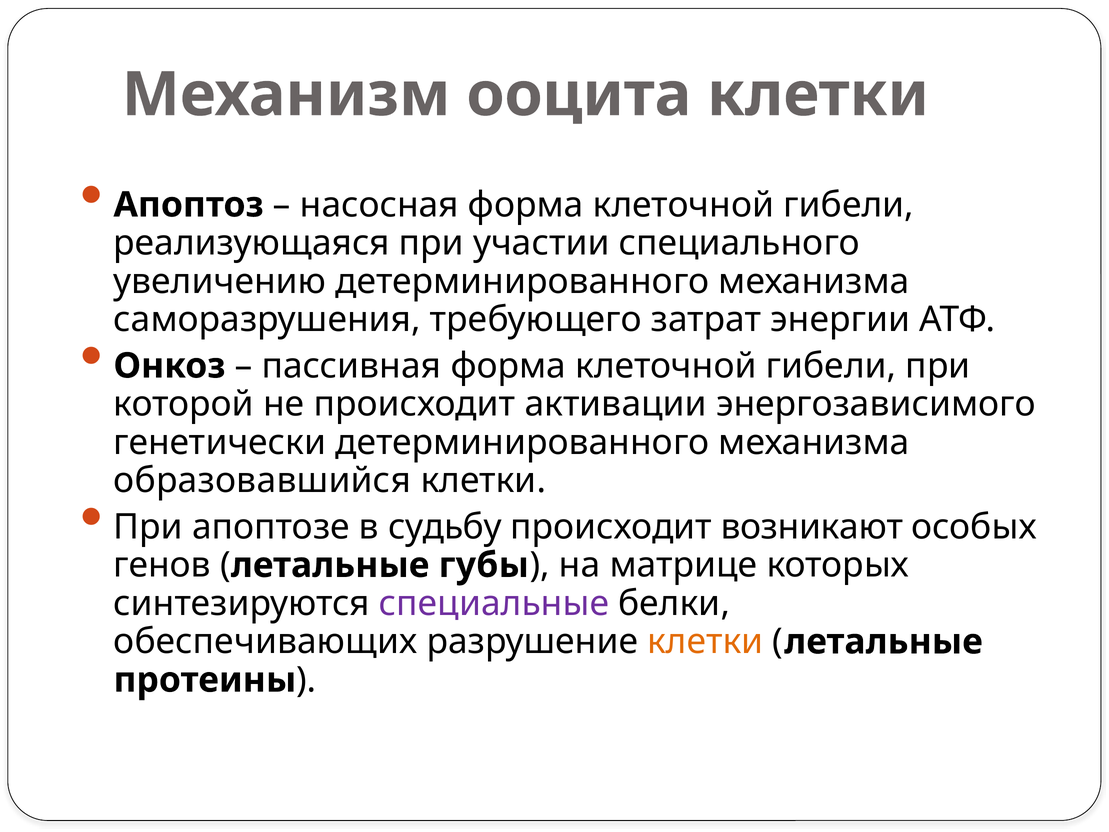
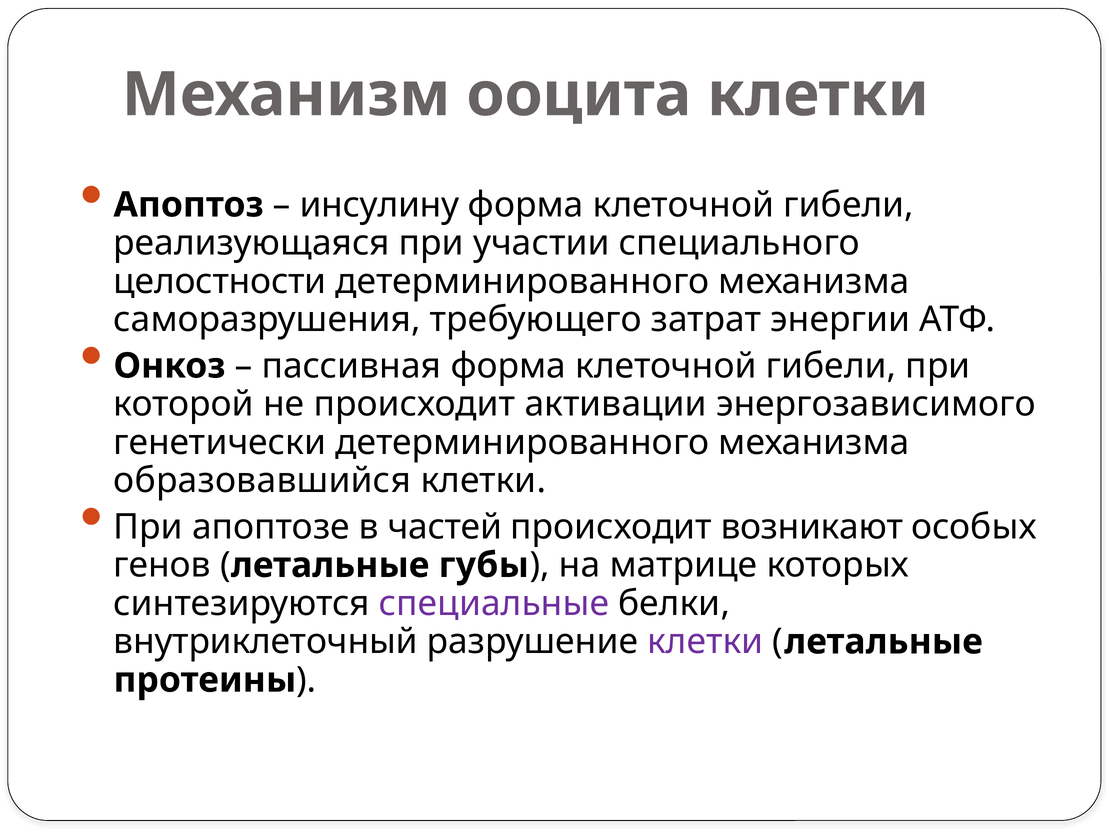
насосная: насосная -> инсулину
увеличению: увеличению -> целостности
судьбу: судьбу -> частей
обеспечивающих: обеспечивающих -> внутриклеточный
клетки at (705, 642) colour: orange -> purple
